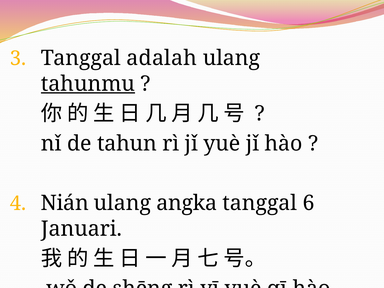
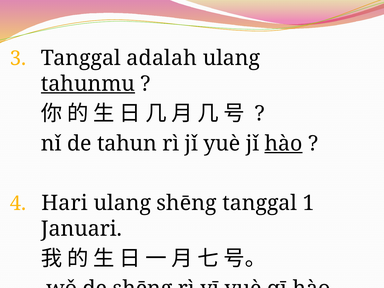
hào at (284, 143) underline: none -> present
Nián: Nián -> Hari
ulang angka: angka -> shēng
6: 6 -> 1
